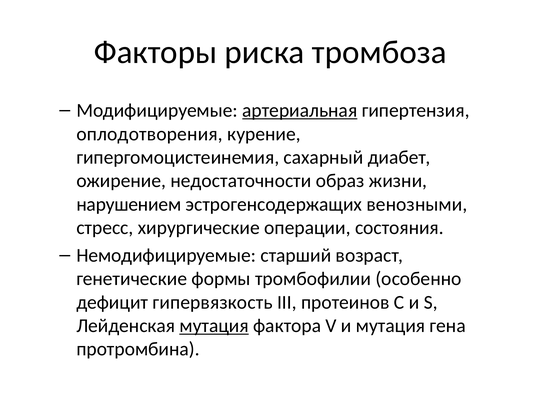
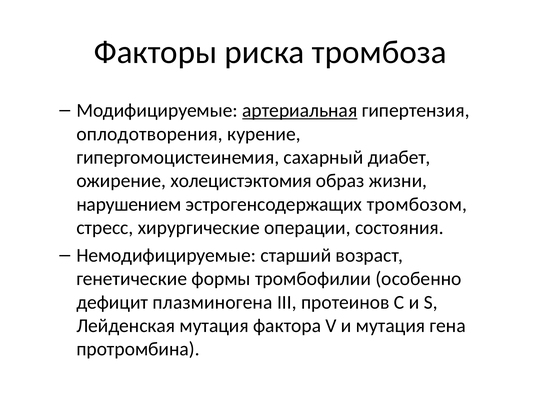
недостаточности: недостаточности -> холецистэктомия
венозными: венозными -> тромбозом
гипервязкость: гипервязкость -> плазминогена
мутация at (214, 326) underline: present -> none
